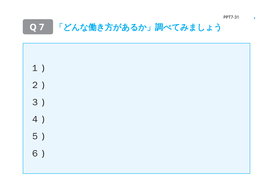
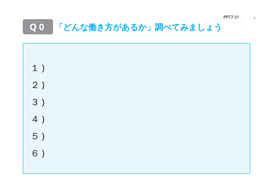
7: 7 -> 0
